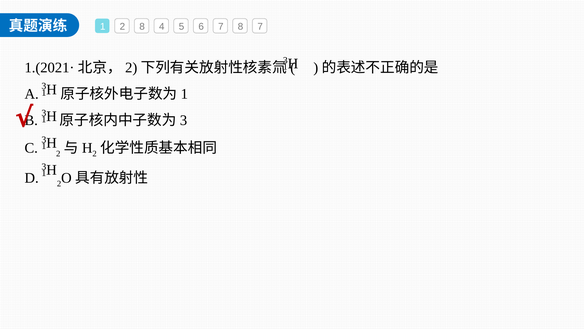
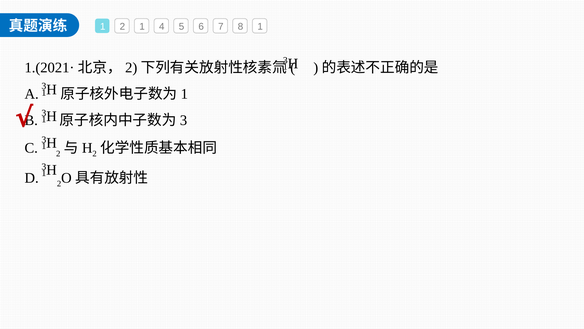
2 8: 8 -> 1
8 7: 7 -> 1
